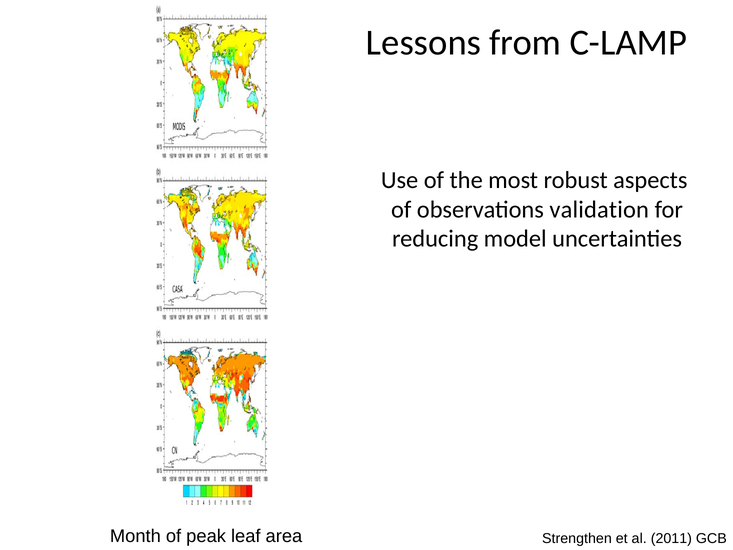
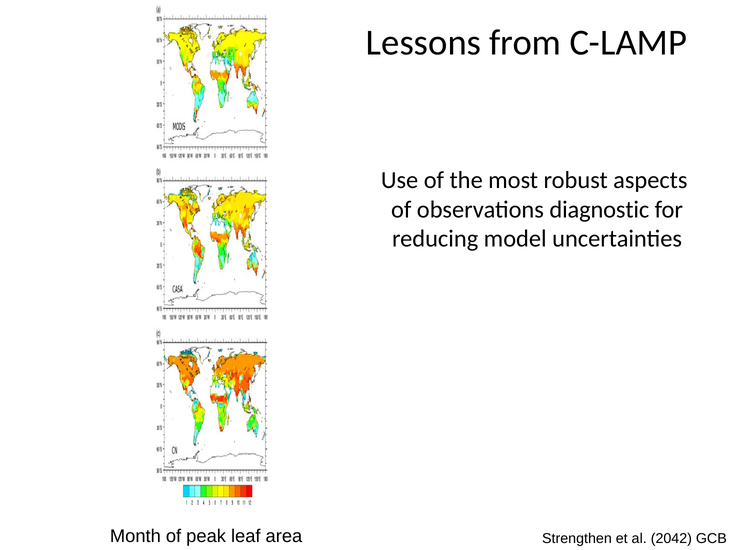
validation: validation -> diagnostic
2011: 2011 -> 2042
